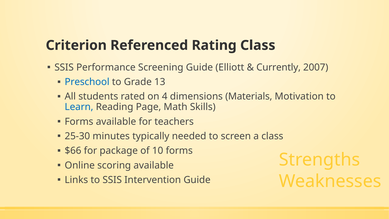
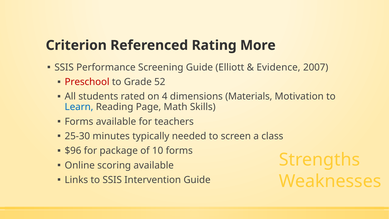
Rating Class: Class -> More
Currently: Currently -> Evidence
Preschool colour: blue -> red
13: 13 -> 52
$66: $66 -> $96
